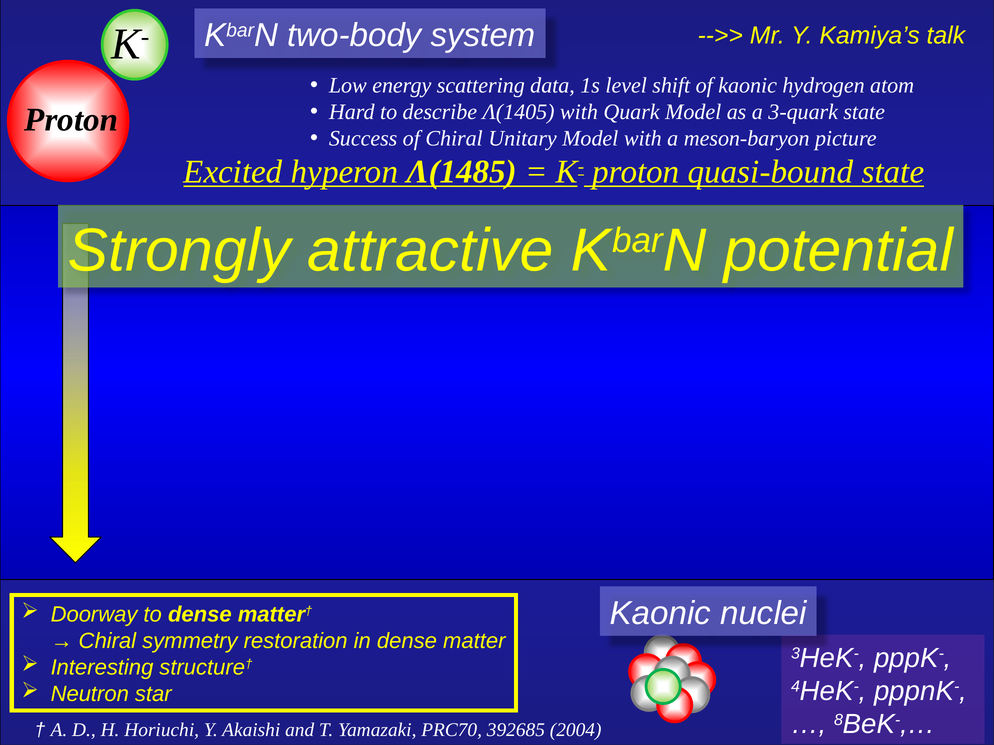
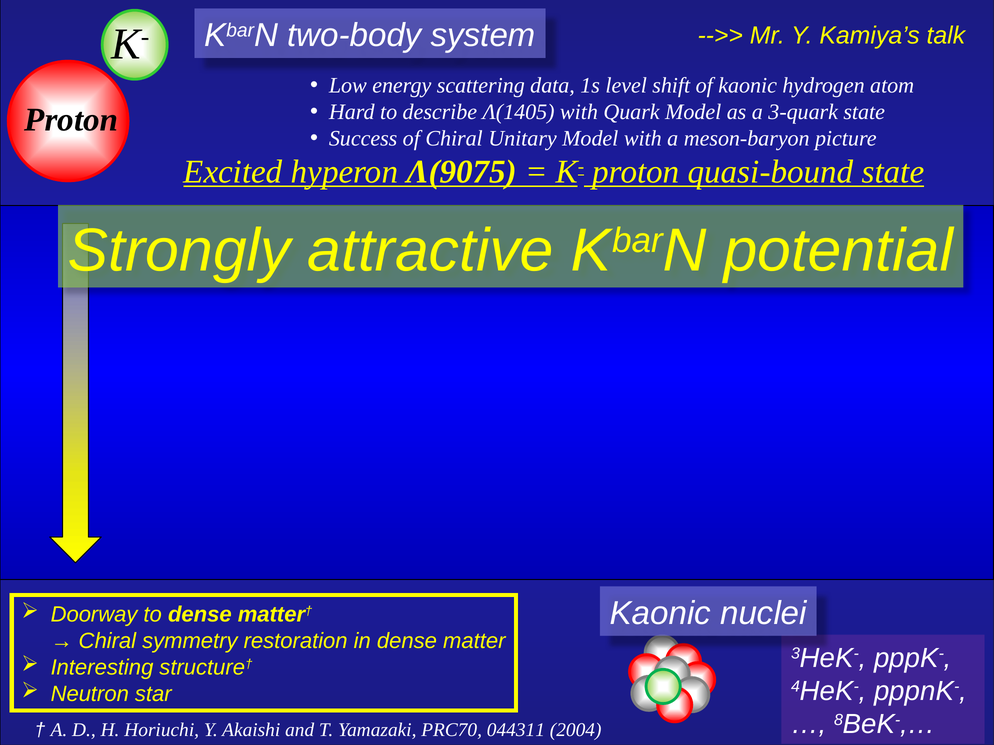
Λ(1485: Λ(1485 -> Λ(9075
392685: 392685 -> 044311
